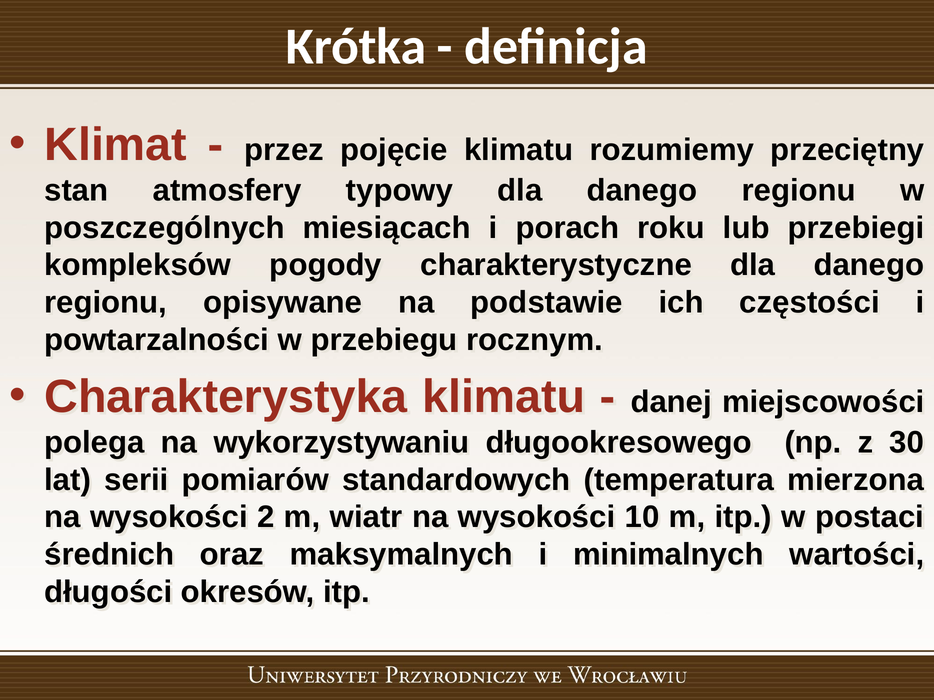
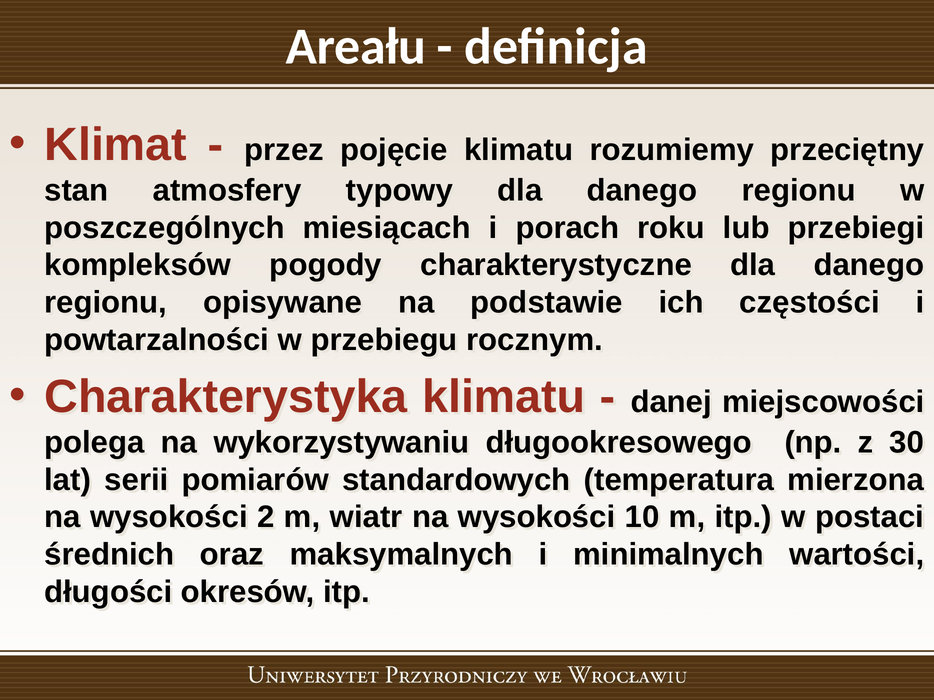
Krótka: Krótka -> Areału
